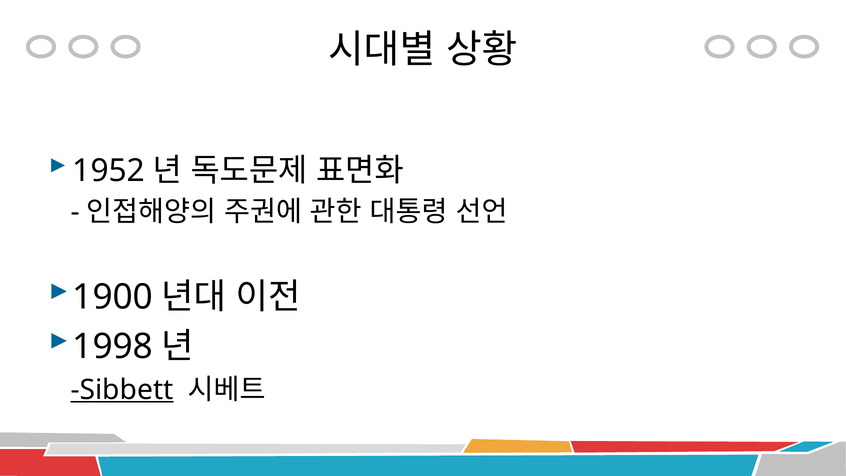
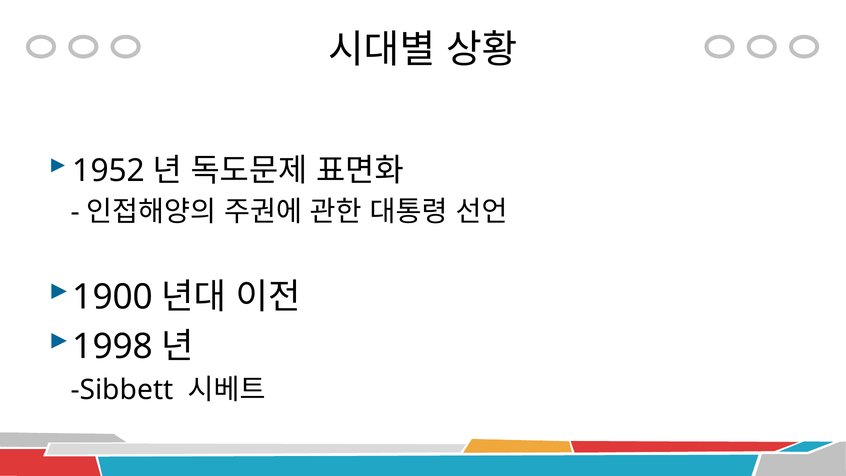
Sibbett underline: present -> none
